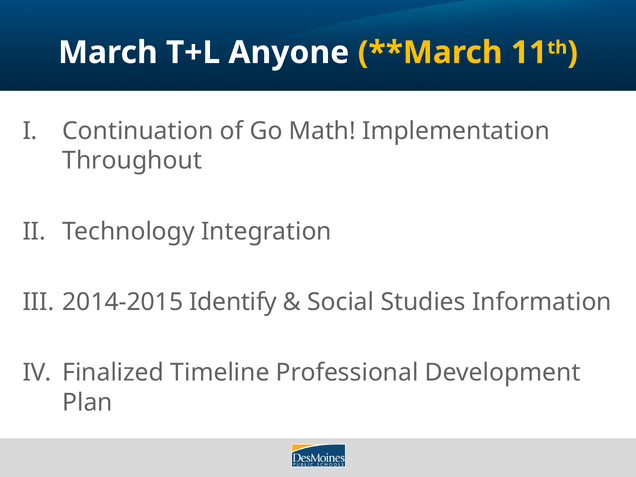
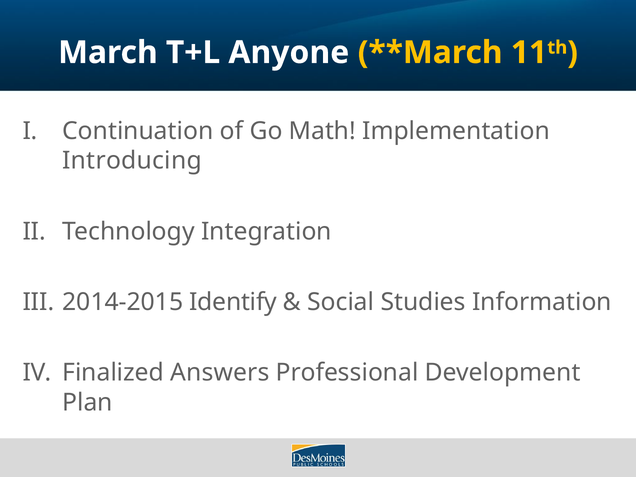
Throughout: Throughout -> Introducing
Timeline: Timeline -> Answers
